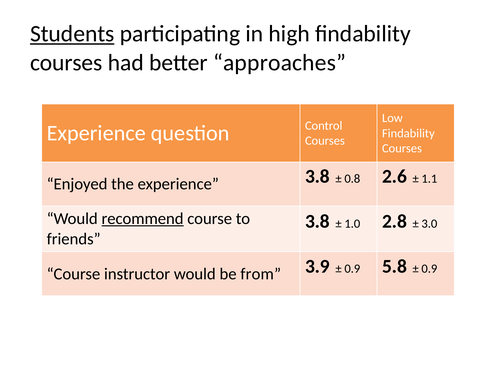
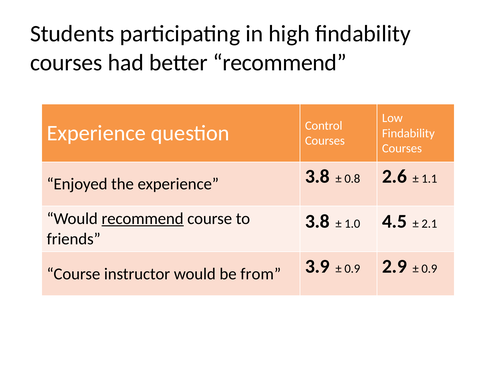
Students underline: present -> none
better approaches: approaches -> recommend
2.8: 2.8 -> 4.5
3.0: 3.0 -> 2.1
5.8: 5.8 -> 2.9
